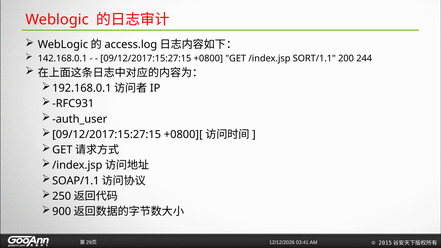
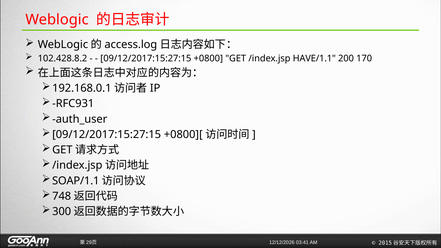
142.168.0.1: 142.168.0.1 -> 102.428.8.2
SORT/1.1: SORT/1.1 -> HAVE/1.1
244: 244 -> 170
250: 250 -> 748
900: 900 -> 300
